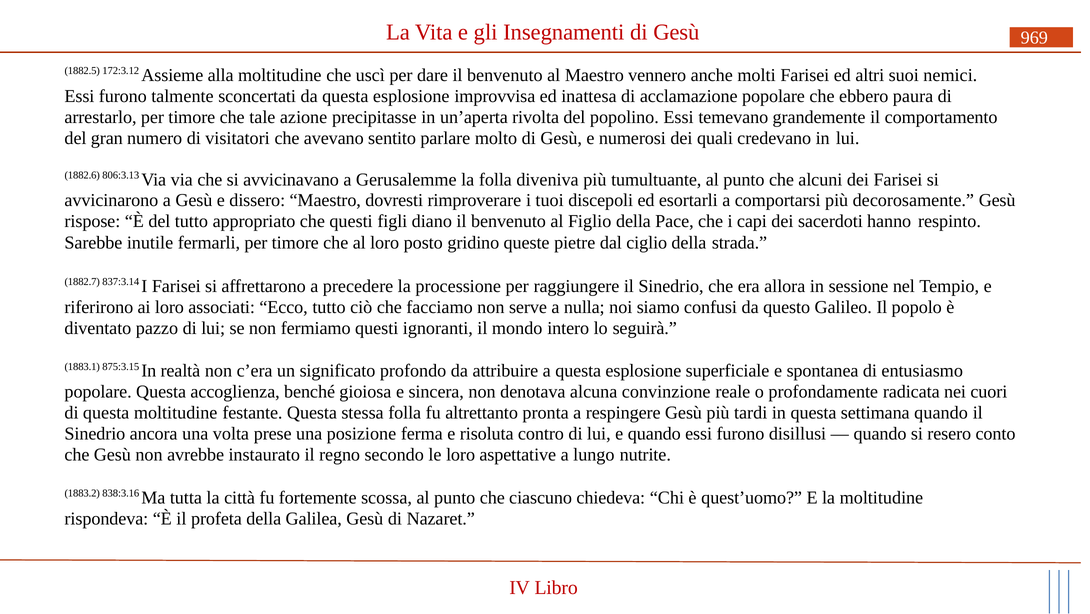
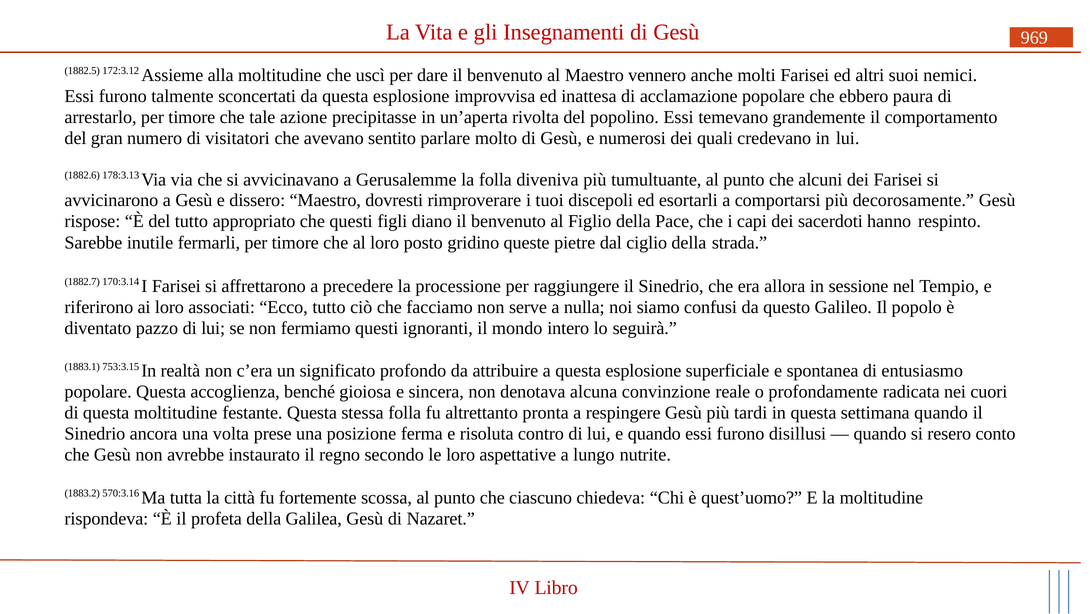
806:3.13: 806:3.13 -> 178:3.13
837:3.14: 837:3.14 -> 170:3.14
875:3.15: 875:3.15 -> 753:3.15
838:3.16: 838:3.16 -> 570:3.16
